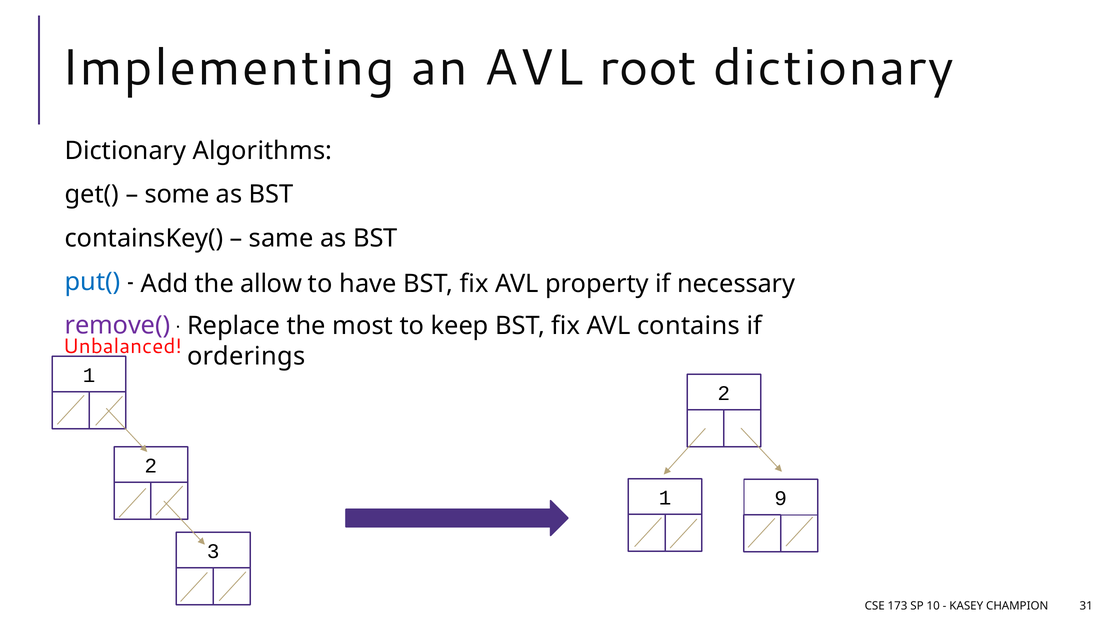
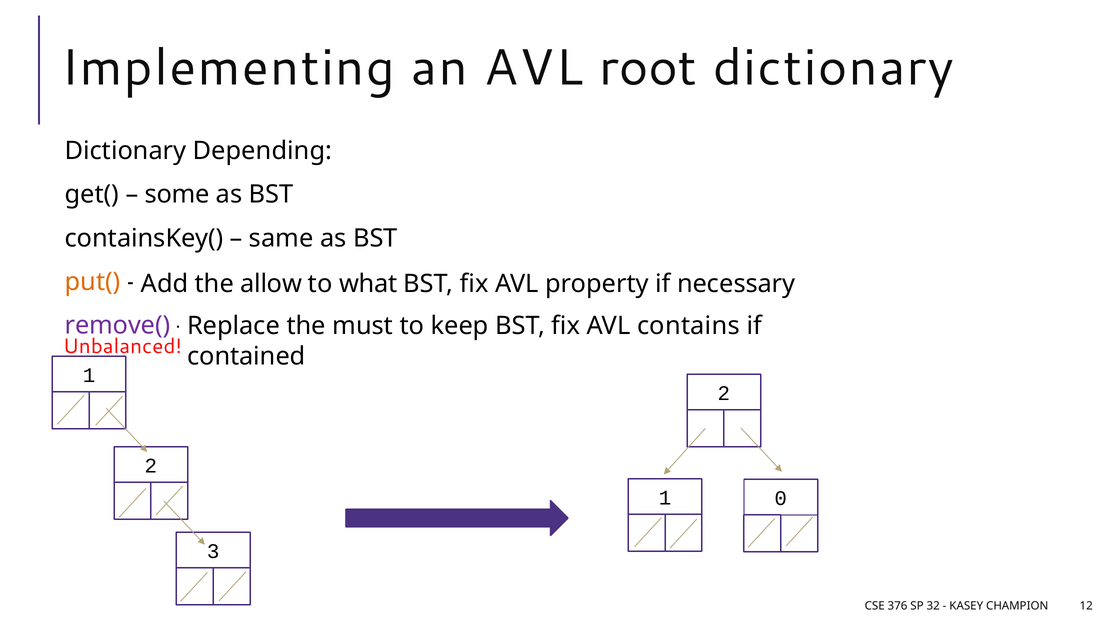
Algorithms: Algorithms -> Depending
put( colour: blue -> orange
have: have -> what
most: most -> must
orderings: orderings -> contained
9: 9 -> 0
173: 173 -> 376
10: 10 -> 32
31: 31 -> 12
